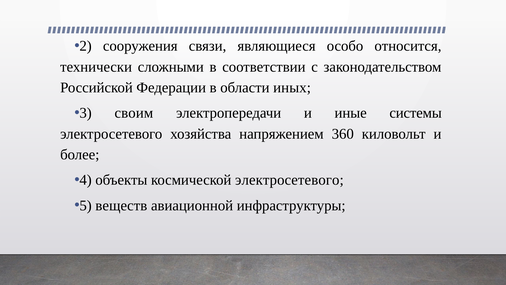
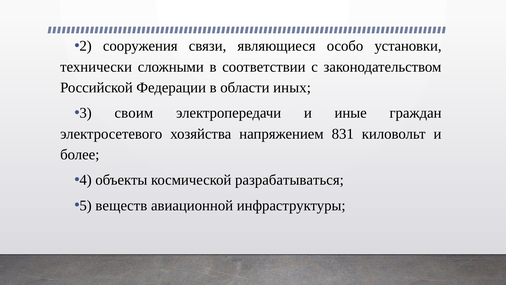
относится: относится -> установки
системы: системы -> граждан
360: 360 -> 831
космической электросетевого: электросетевого -> разрабатываться
